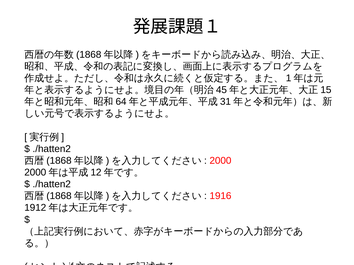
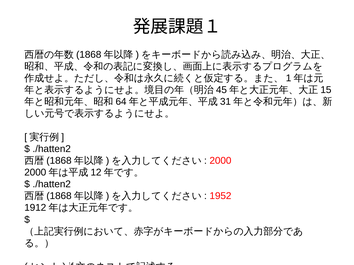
1916: 1916 -> 1952
